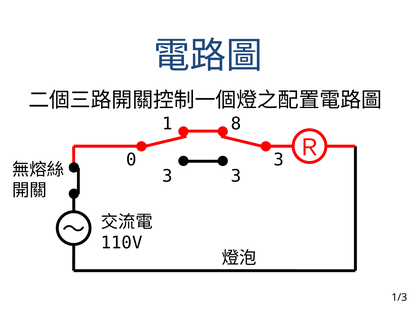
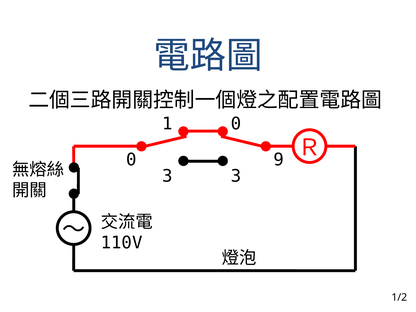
1 8: 8 -> 0
0 3: 3 -> 9
1/3: 1/3 -> 1/2
